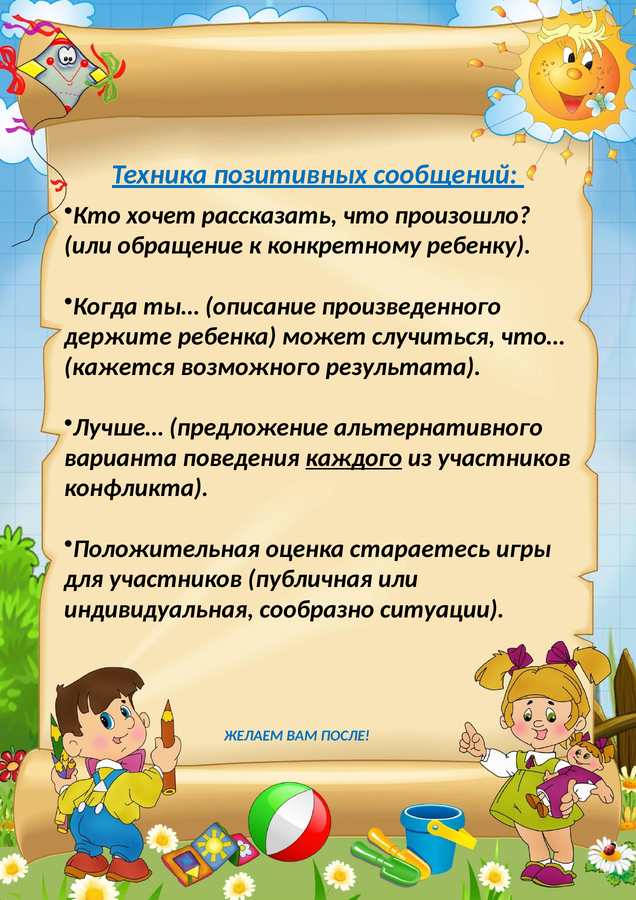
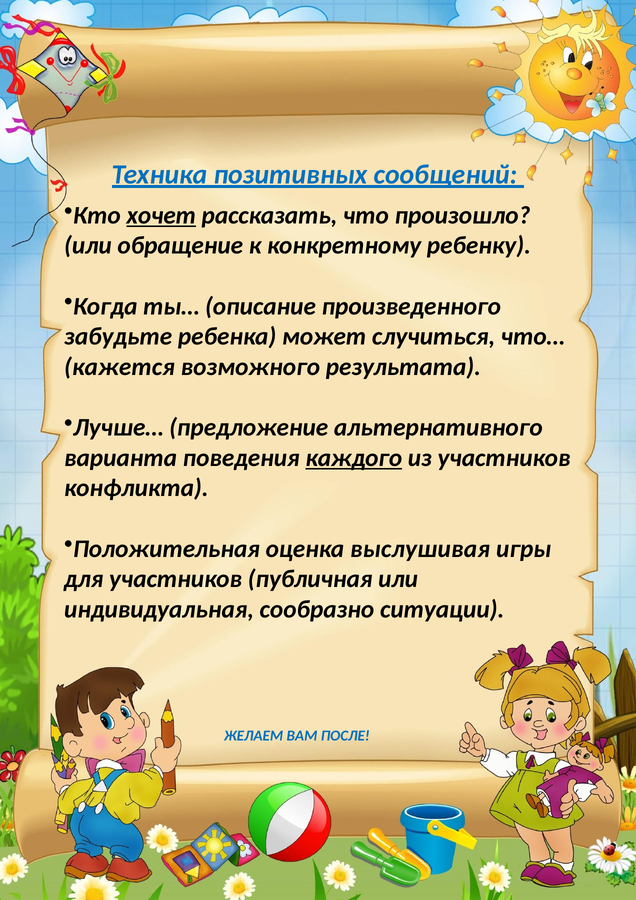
хочет underline: none -> present
держите: держите -> забудьте
стараетесь: стараетесь -> выслушивая
